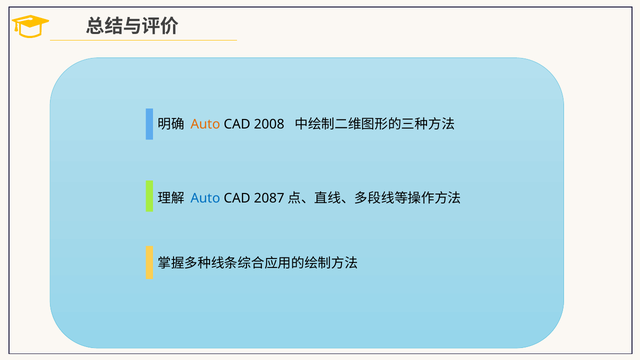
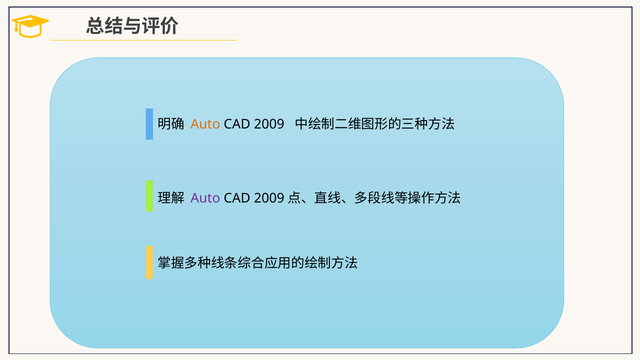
2008 at (269, 125): 2008 -> 2009
Auto at (205, 198) colour: blue -> purple
2087 at (269, 198): 2087 -> 2009
